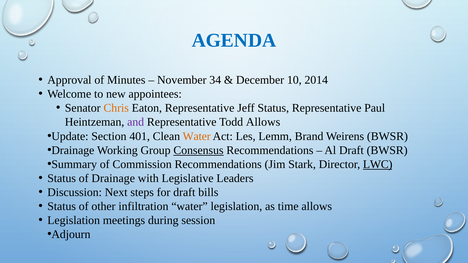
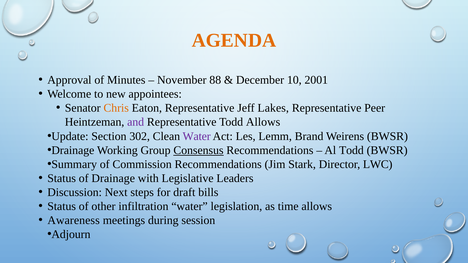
AGENDA colour: blue -> orange
34: 34 -> 88
2014: 2014 -> 2001
Jeff Status: Status -> Lakes
Paul: Paul -> Peer
401: 401 -> 302
Water at (197, 136) colour: orange -> purple
Al Draft: Draft -> Todd
LWC underline: present -> none
Legislation at (74, 221): Legislation -> Awareness
